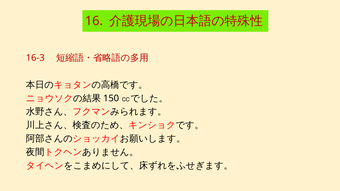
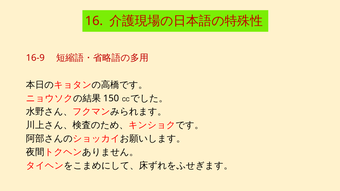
16-3: 16-3 -> 16-9
